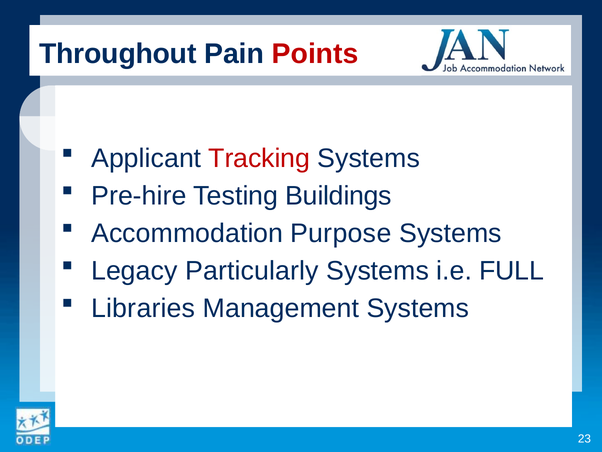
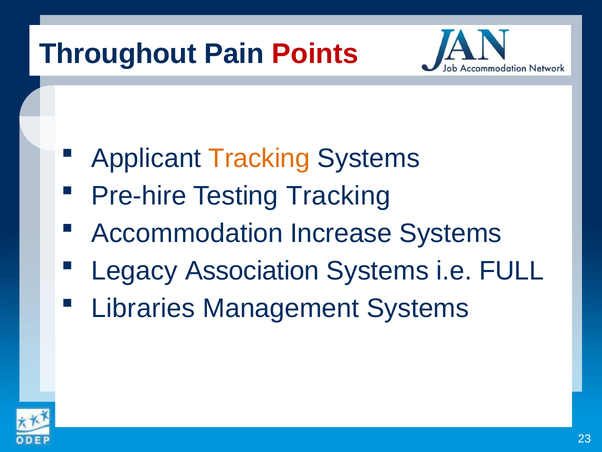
Tracking at (259, 158) colour: red -> orange
Testing Buildings: Buildings -> Tracking
Purpose: Purpose -> Increase
Particularly: Particularly -> Association
